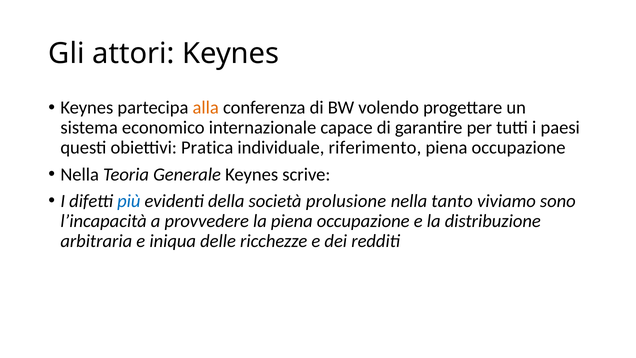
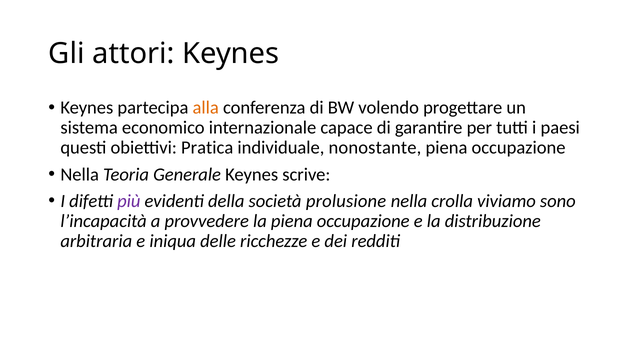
riferimento: riferimento -> nonostante
più colour: blue -> purple
tanto: tanto -> crolla
